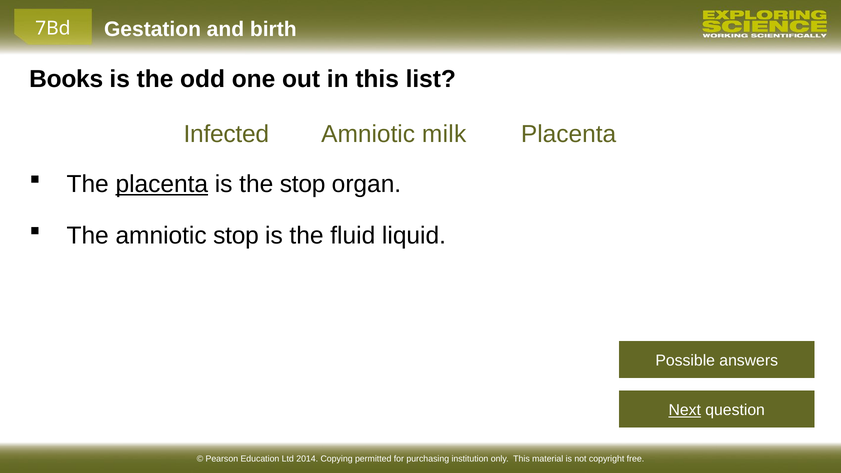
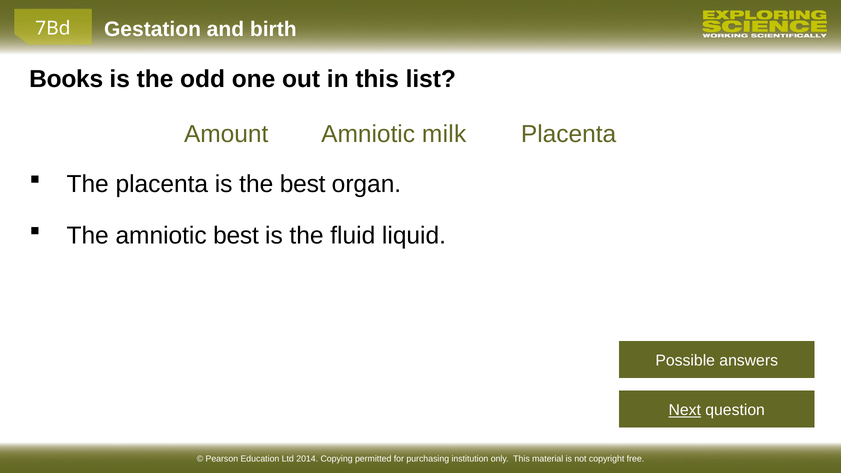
Infected: Infected -> Amount
placenta at (162, 184) underline: present -> none
the stop: stop -> best
amniotic stop: stop -> best
